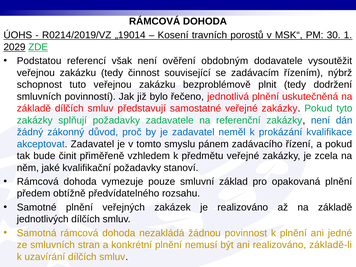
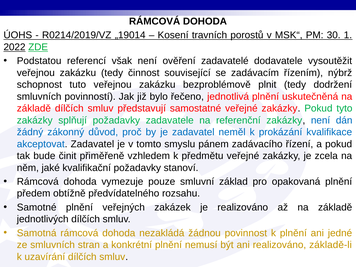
2029: 2029 -> 2022
obdobným: obdobným -> zadavatelé
